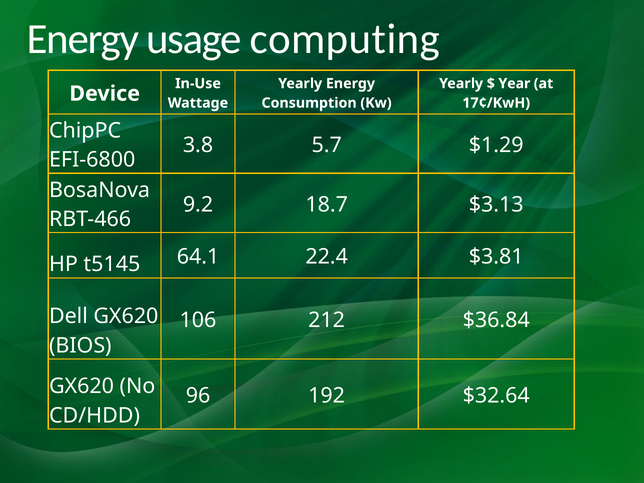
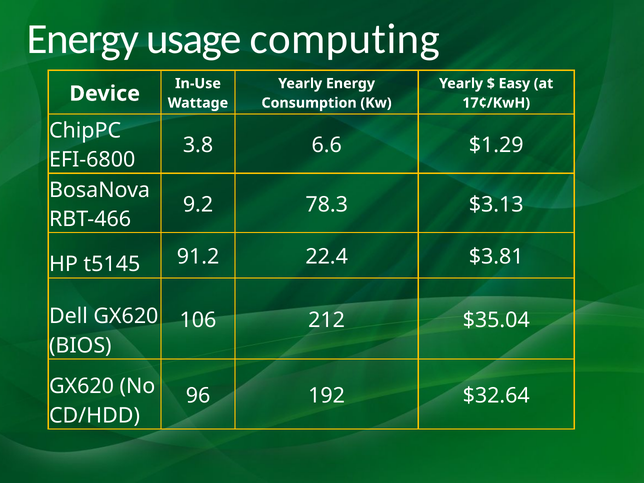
Year: Year -> Easy
5.7: 5.7 -> 6.6
18.7: 18.7 -> 78.3
64.1: 64.1 -> 91.2
$36.84: $36.84 -> $35.04
